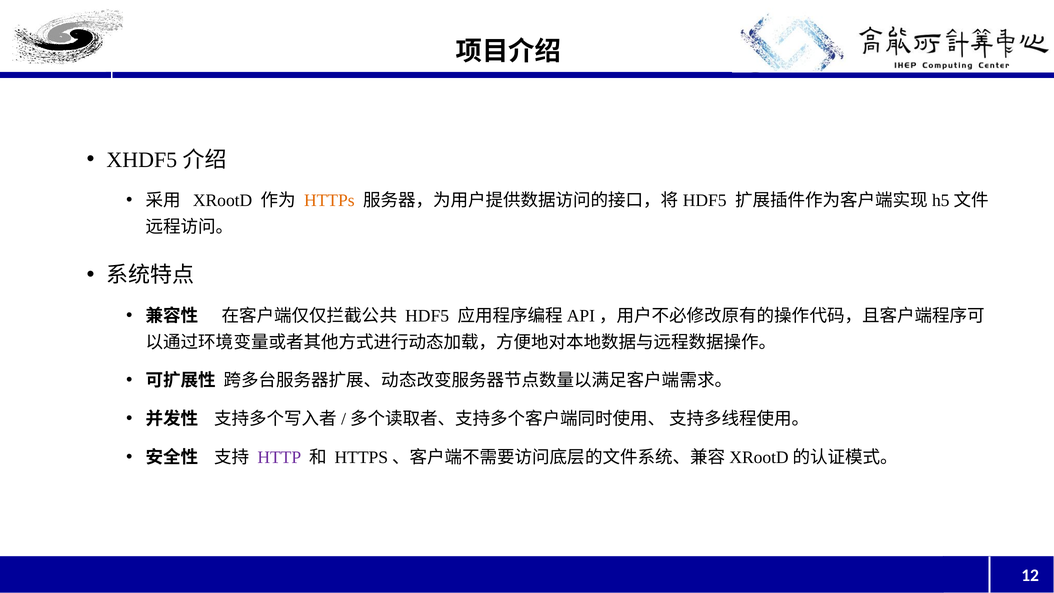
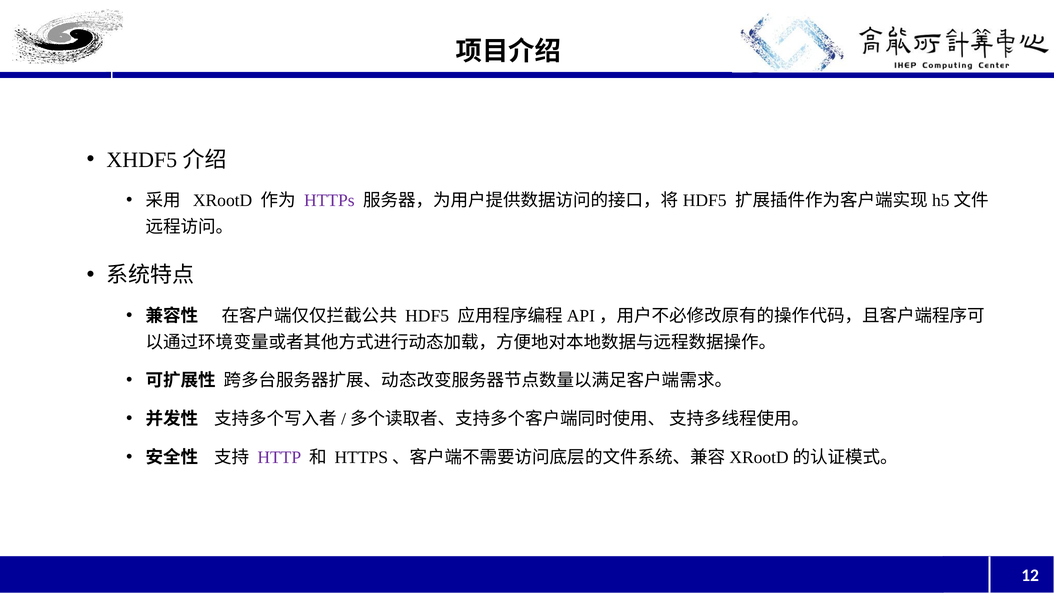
HTTPs colour: orange -> purple
